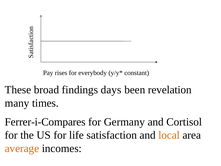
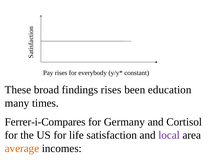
findings days: days -> rises
revelation: revelation -> education
local colour: orange -> purple
